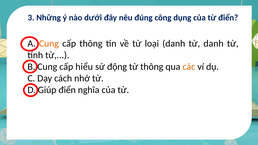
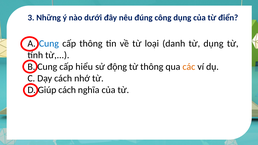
Cung at (49, 44) colour: orange -> blue
từ danh: danh -> dụng
Giúp điển: điển -> cách
